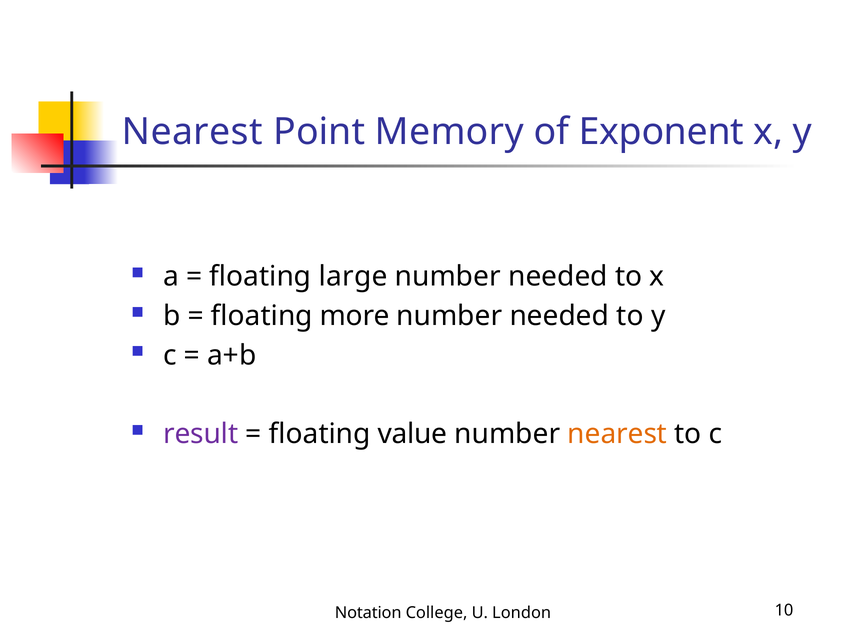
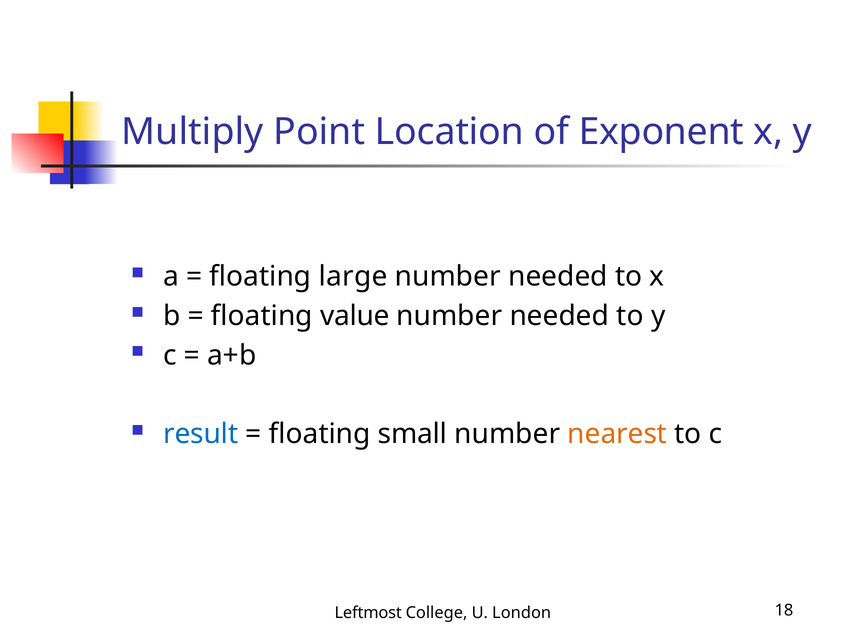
Nearest at (192, 132): Nearest -> Multiply
Memory: Memory -> Location
more: more -> value
result colour: purple -> blue
value: value -> small
Notation: Notation -> Leftmost
10: 10 -> 18
